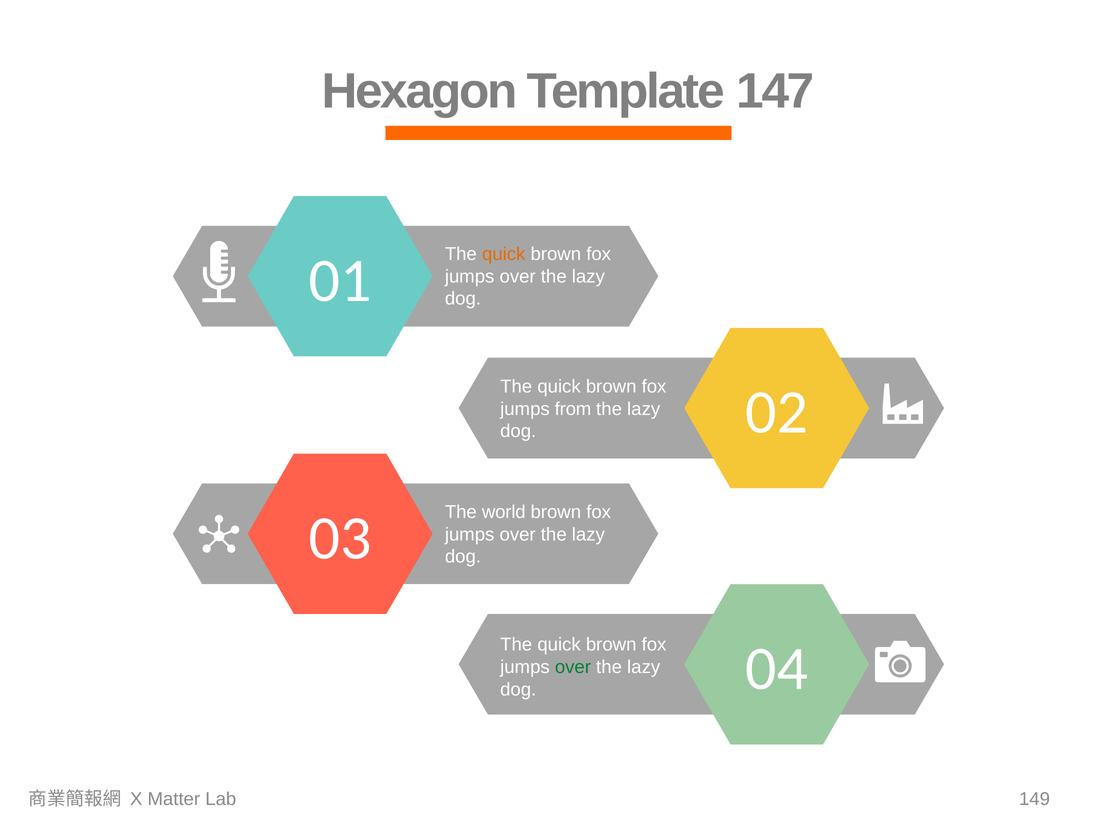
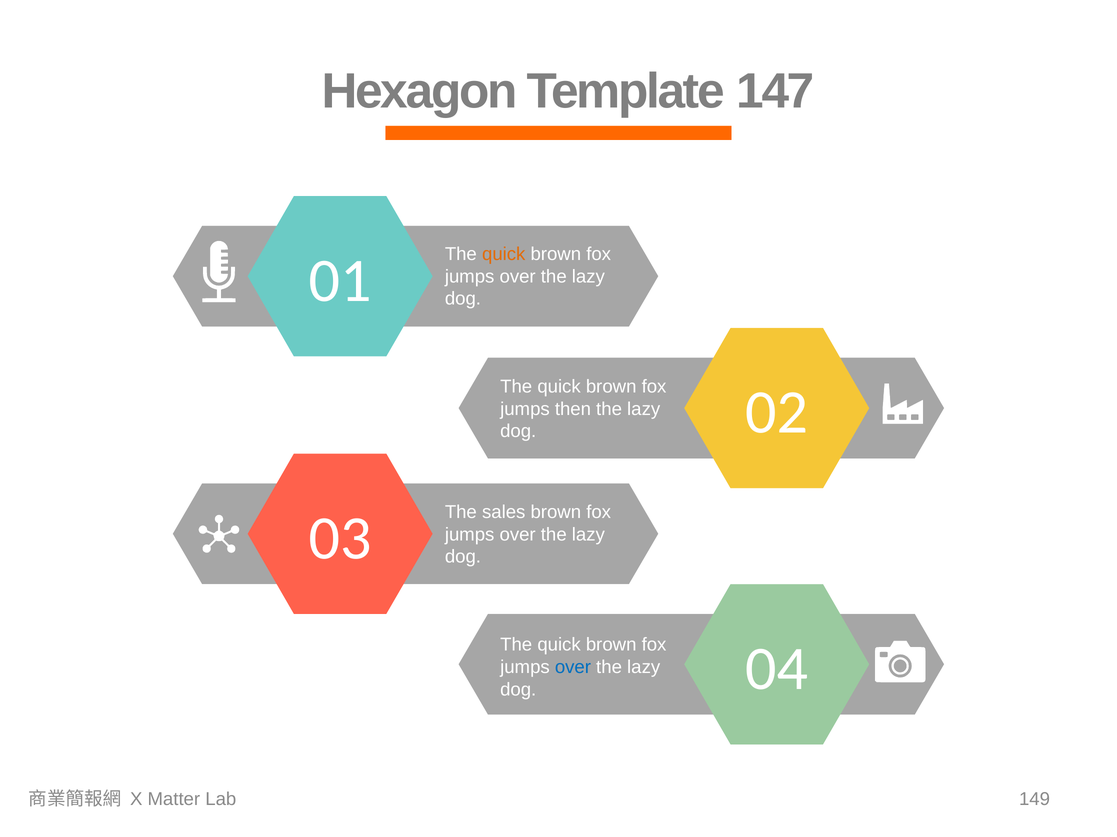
from: from -> then
world: world -> sales
over at (573, 668) colour: green -> blue
